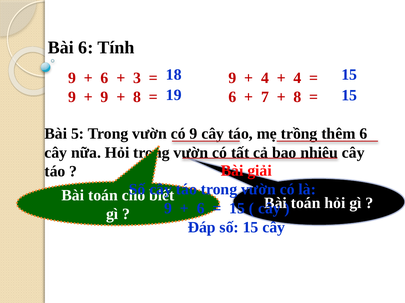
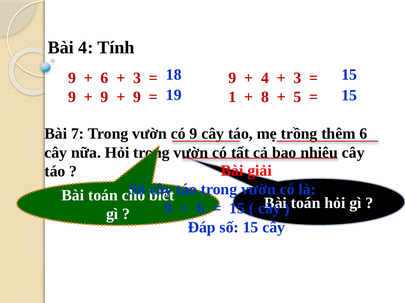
Bài 6: 6 -> 4
4 at (297, 78): 4 -> 3
8 at (137, 97): 8 -> 9
6 at (232, 97): 6 -> 1
7: 7 -> 8
8 at (297, 97): 8 -> 5
5: 5 -> 7
